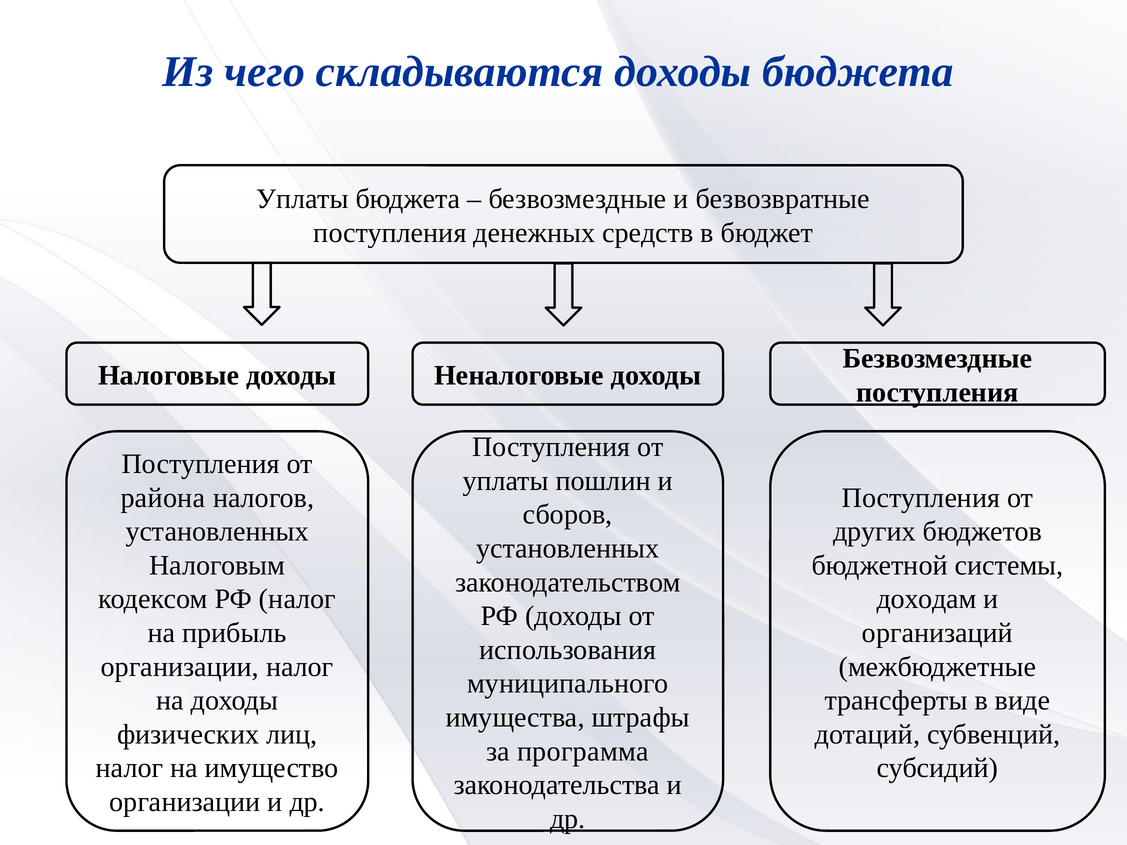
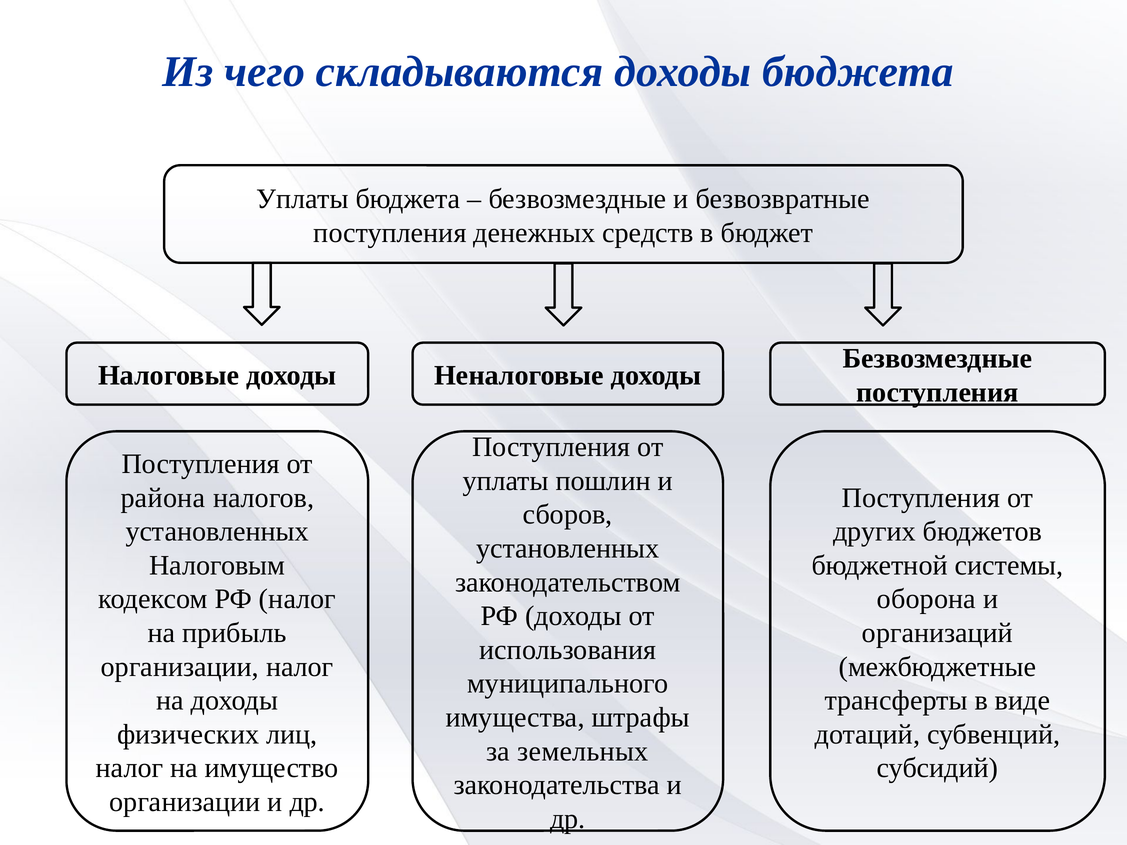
доходам: доходам -> оборона
программа: программа -> земельных
